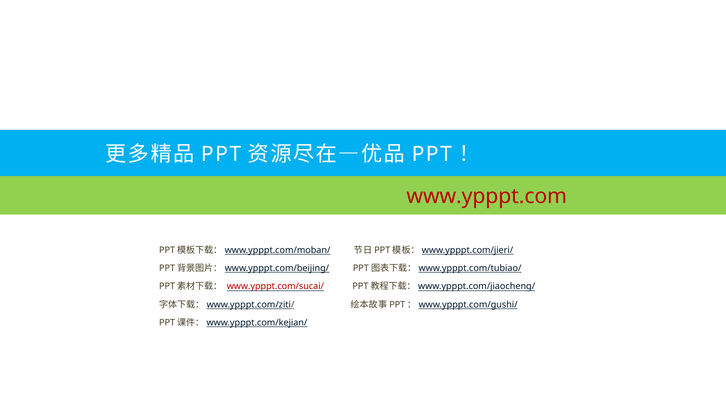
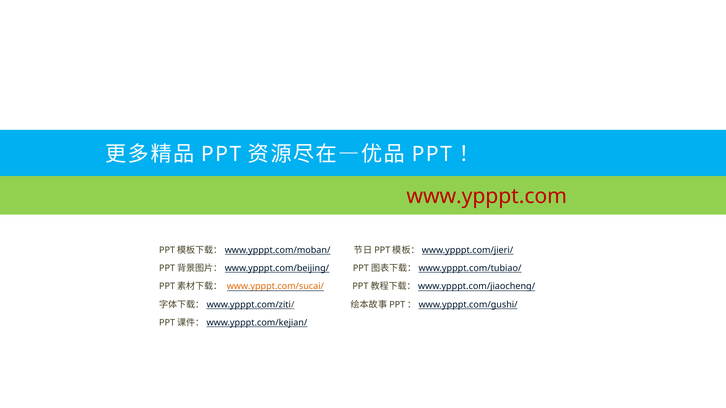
www.ypppt.com/sucai/ colour: red -> orange
